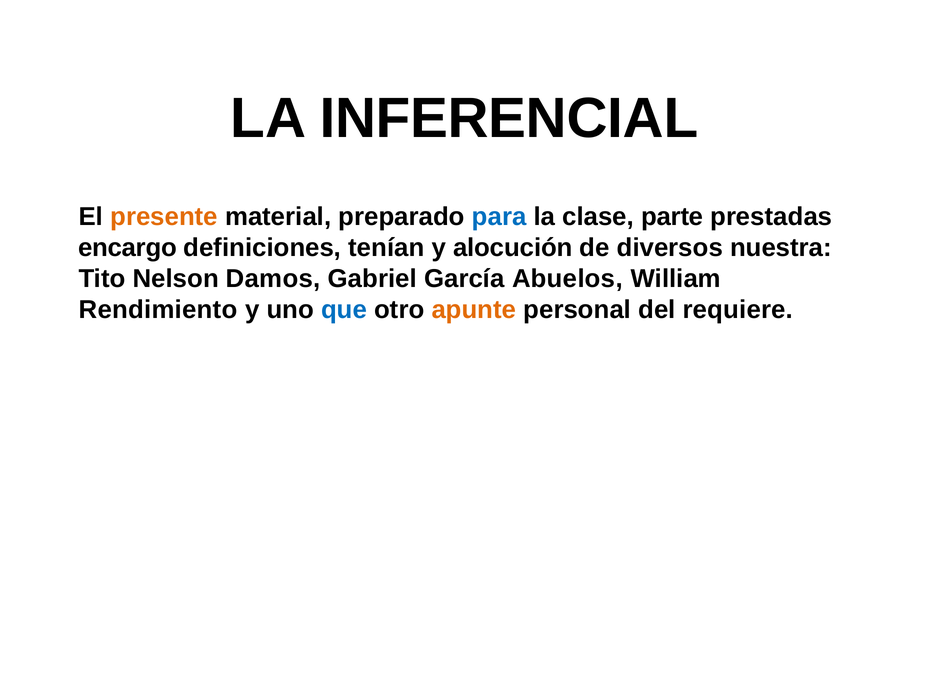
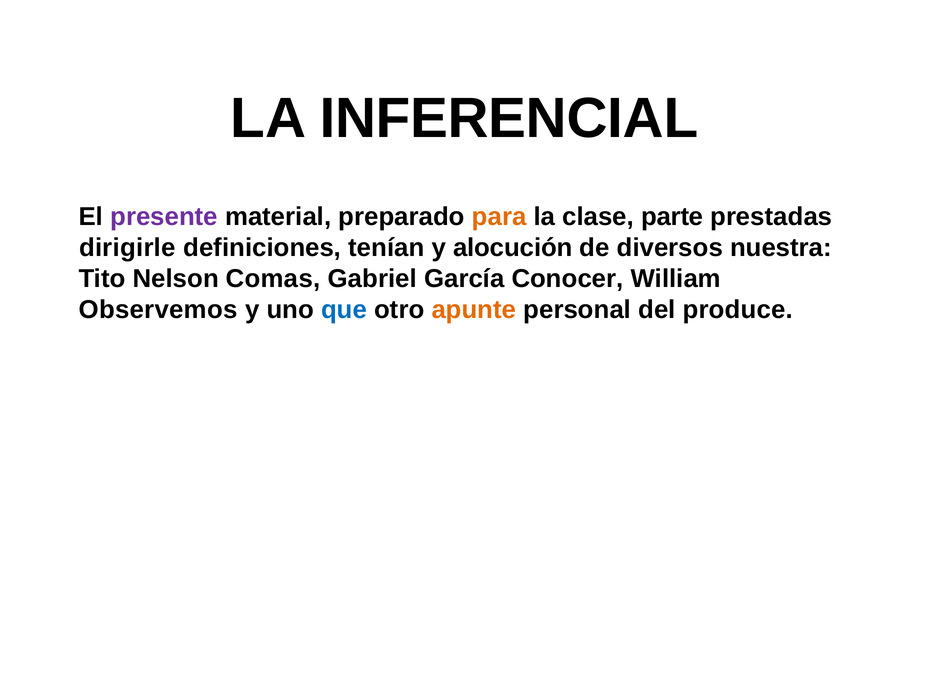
presente colour: orange -> purple
para colour: blue -> orange
encargo: encargo -> dirigirle
Damos: Damos -> Comas
Abuelos: Abuelos -> Conocer
Rendimiento: Rendimiento -> Observemos
requiere: requiere -> produce
